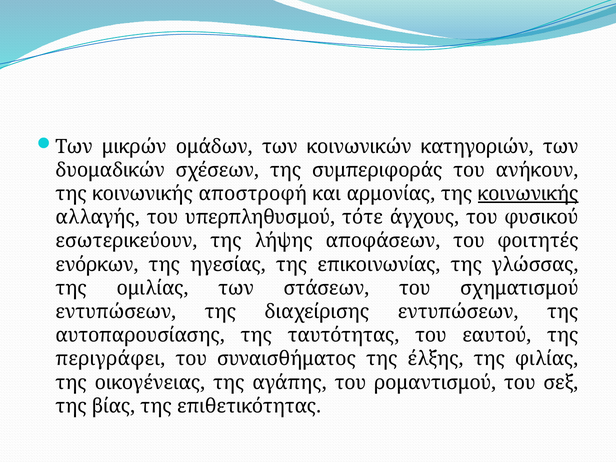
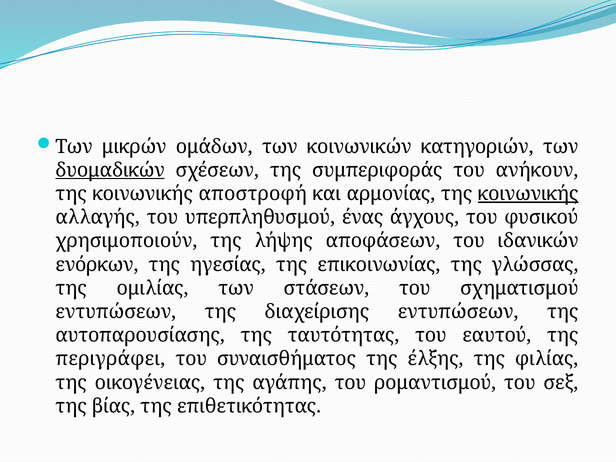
δυομαδικών underline: none -> present
τότε: τότε -> ένας
εσωτερικεύουν: εσωτερικεύουν -> χρησιμοποιούν
φοιτητές: φοιτητές -> ιδανικών
